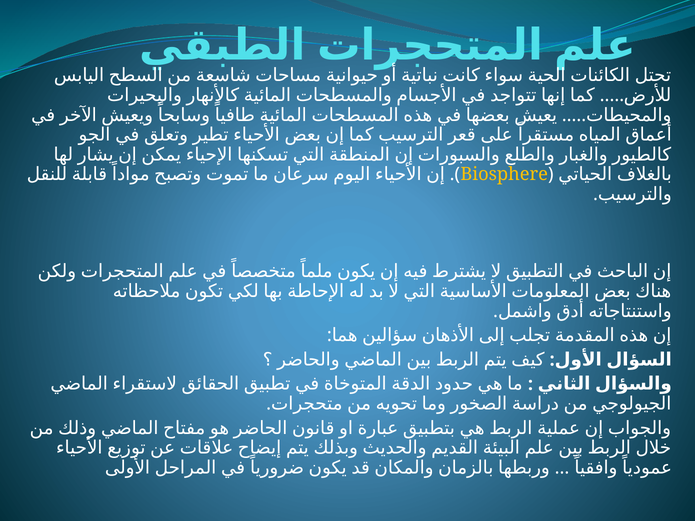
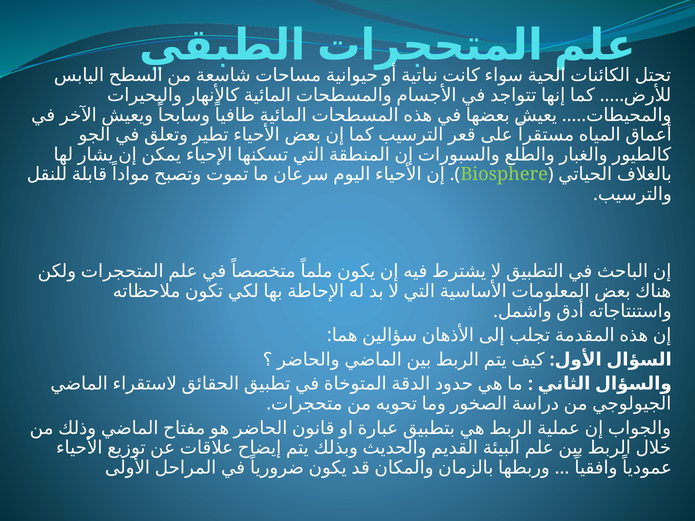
Biosphere colour: yellow -> light green
